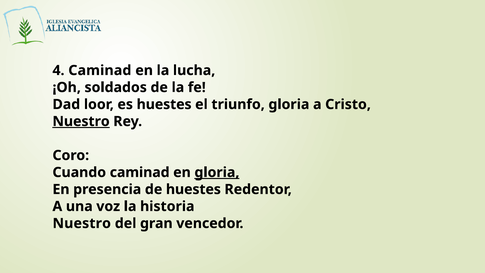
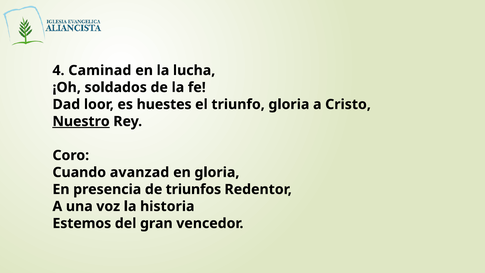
Cuando caminad: caminad -> avanzad
gloria at (217, 172) underline: present -> none
de huestes: huestes -> triunfos
Nuestro at (82, 223): Nuestro -> Estemos
